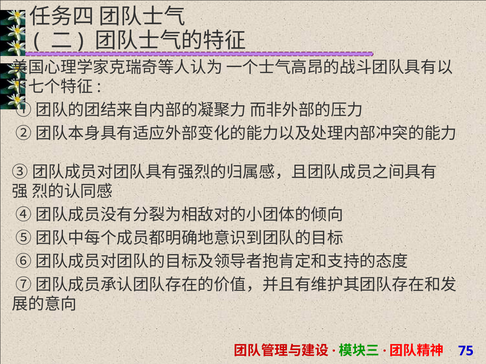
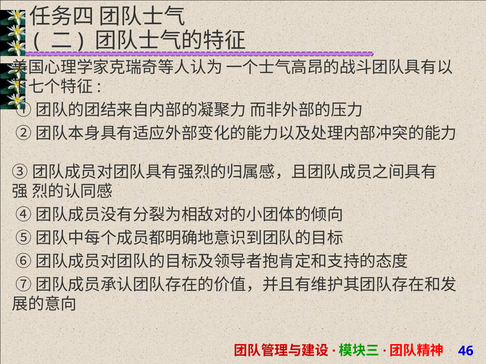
75: 75 -> 46
